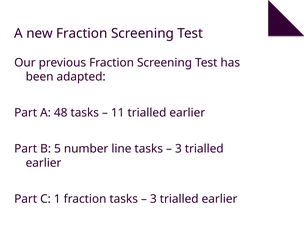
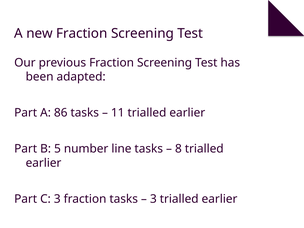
48: 48 -> 86
3 at (178, 149): 3 -> 8
C 1: 1 -> 3
